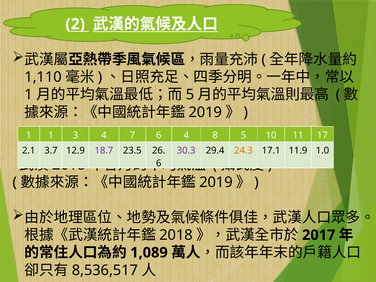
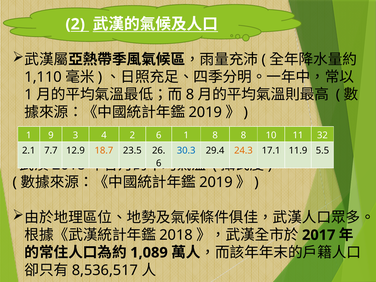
5 at (190, 95): 5 -> 8
1 1: 1 -> 9
4 7: 7 -> 2
6 4: 4 -> 1
8 5: 5 -> 8
17: 17 -> 32
3.7: 3.7 -> 7.7
18.7 colour: purple -> orange
30.3 colour: purple -> blue
1.0: 1.0 -> 5.5
